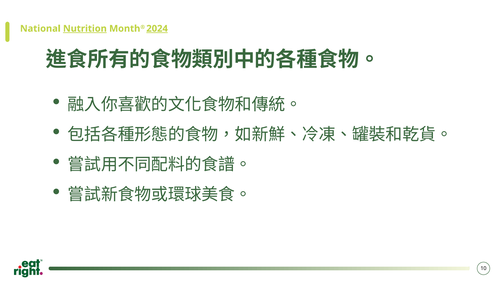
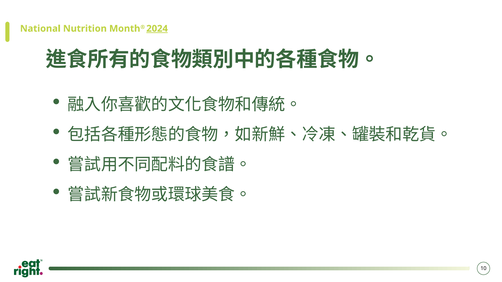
Nutrition underline: present -> none
